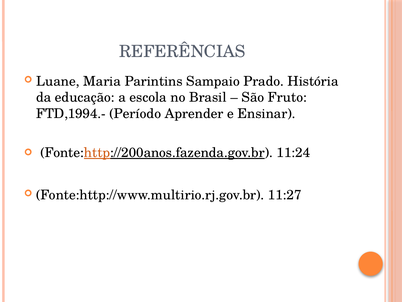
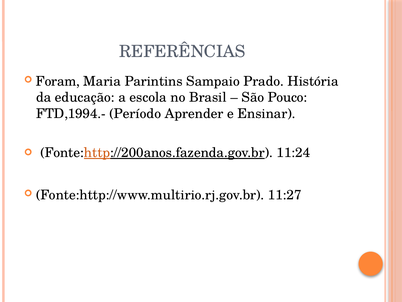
Luane: Luane -> Foram
Fruto: Fruto -> Pouco
